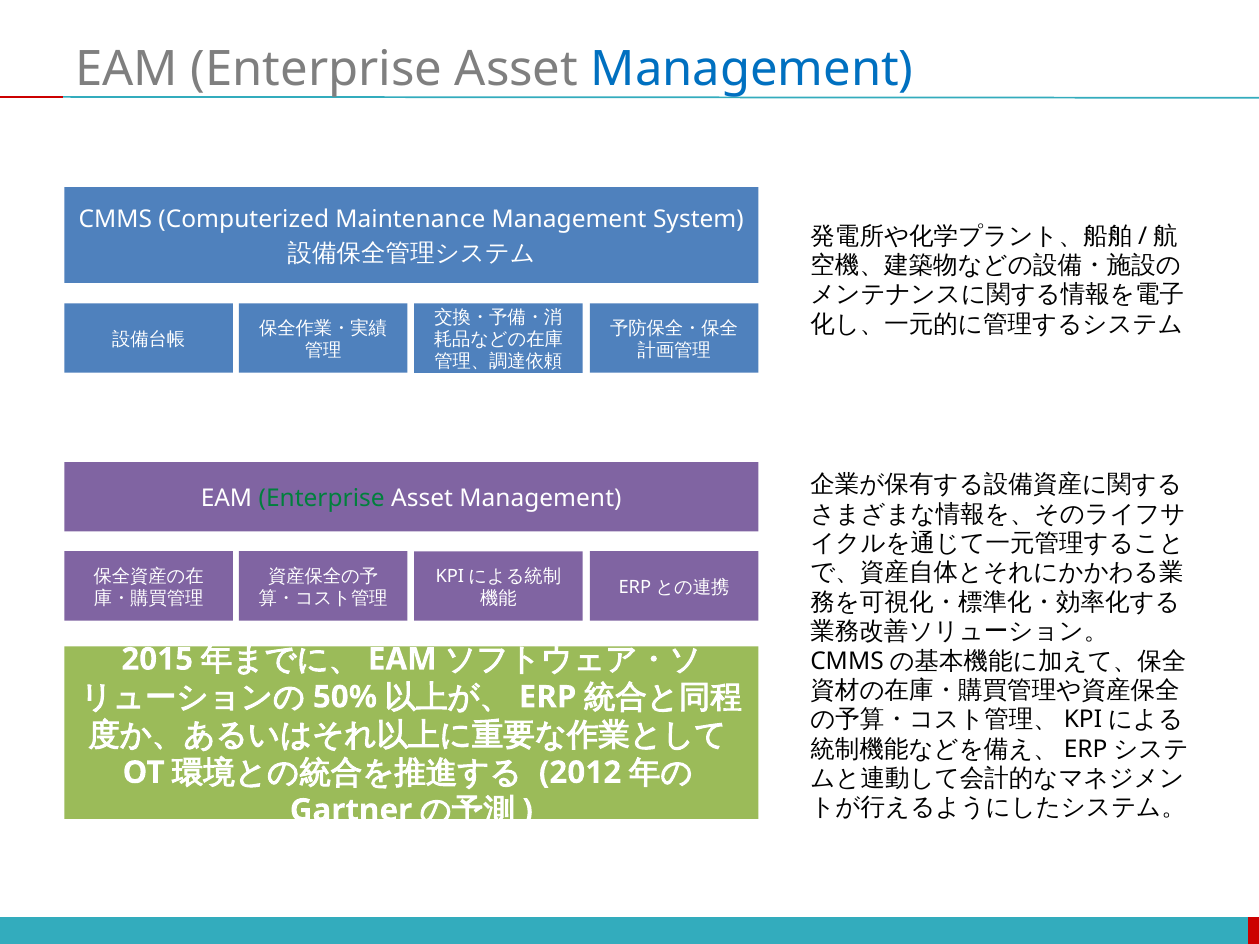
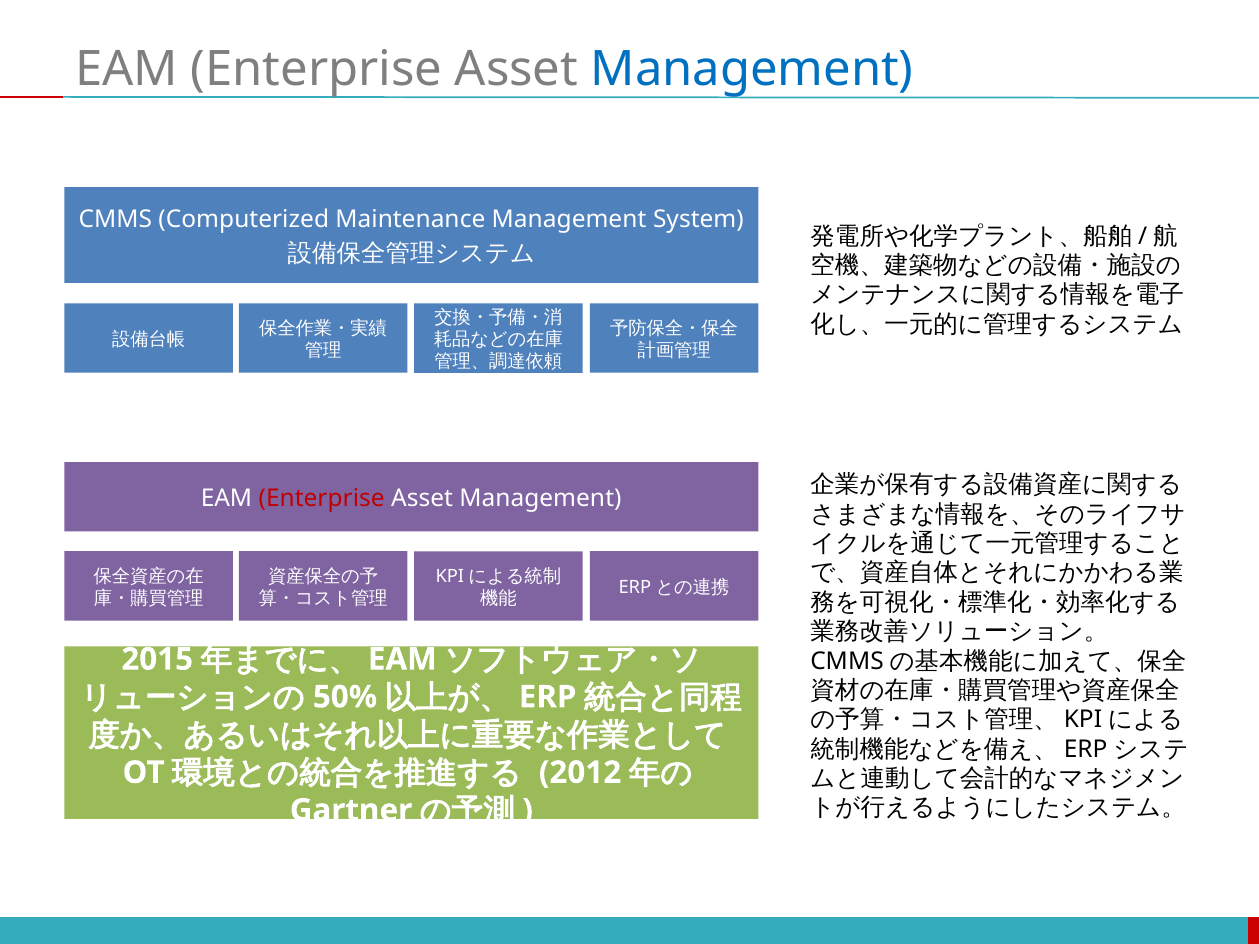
Enterprise at (322, 499) colour: green -> red
